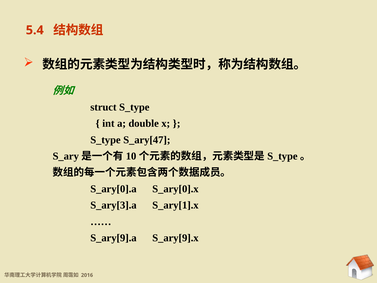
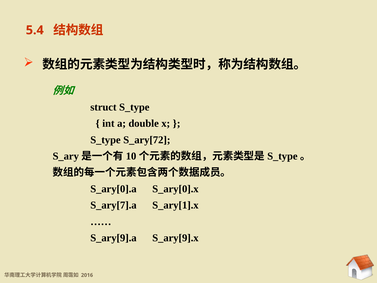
S_ary[47: S_ary[47 -> S_ary[72
S_ary[3].a: S_ary[3].a -> S_ary[7].a
